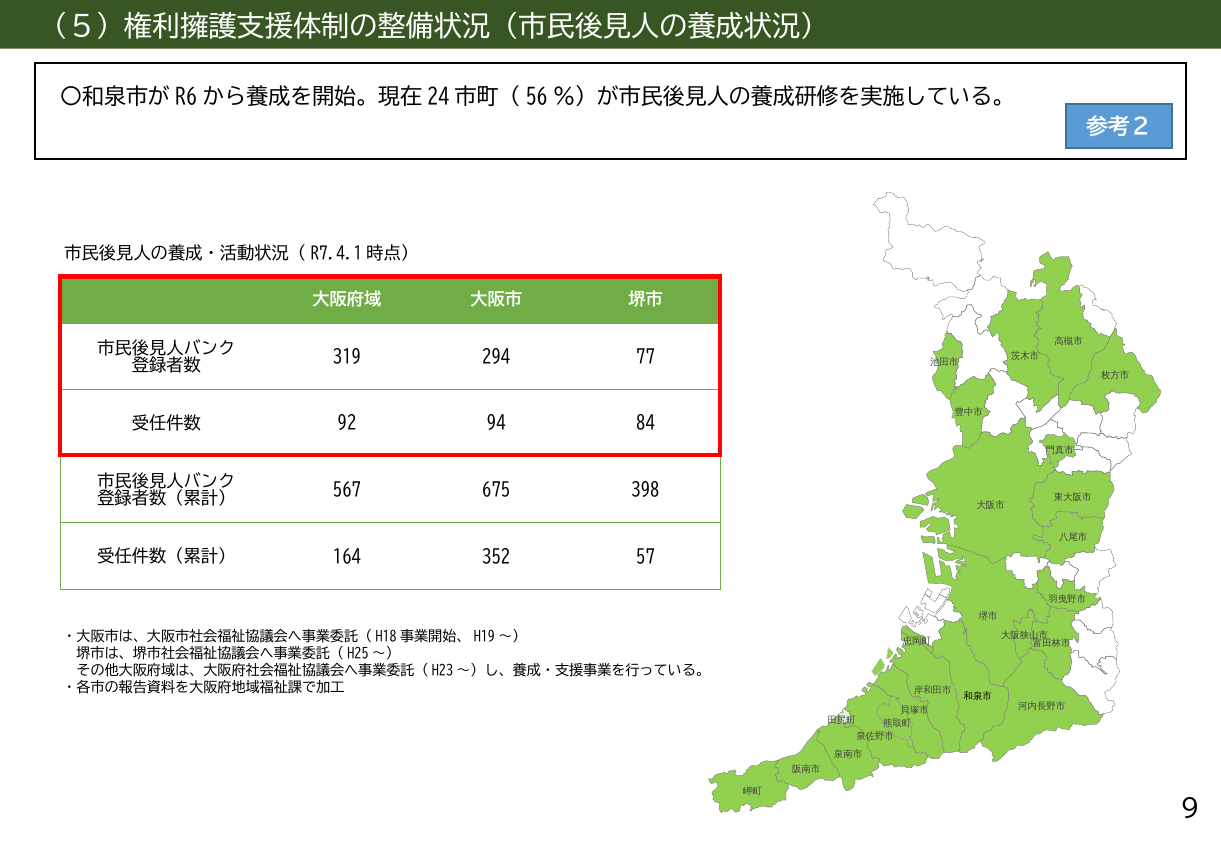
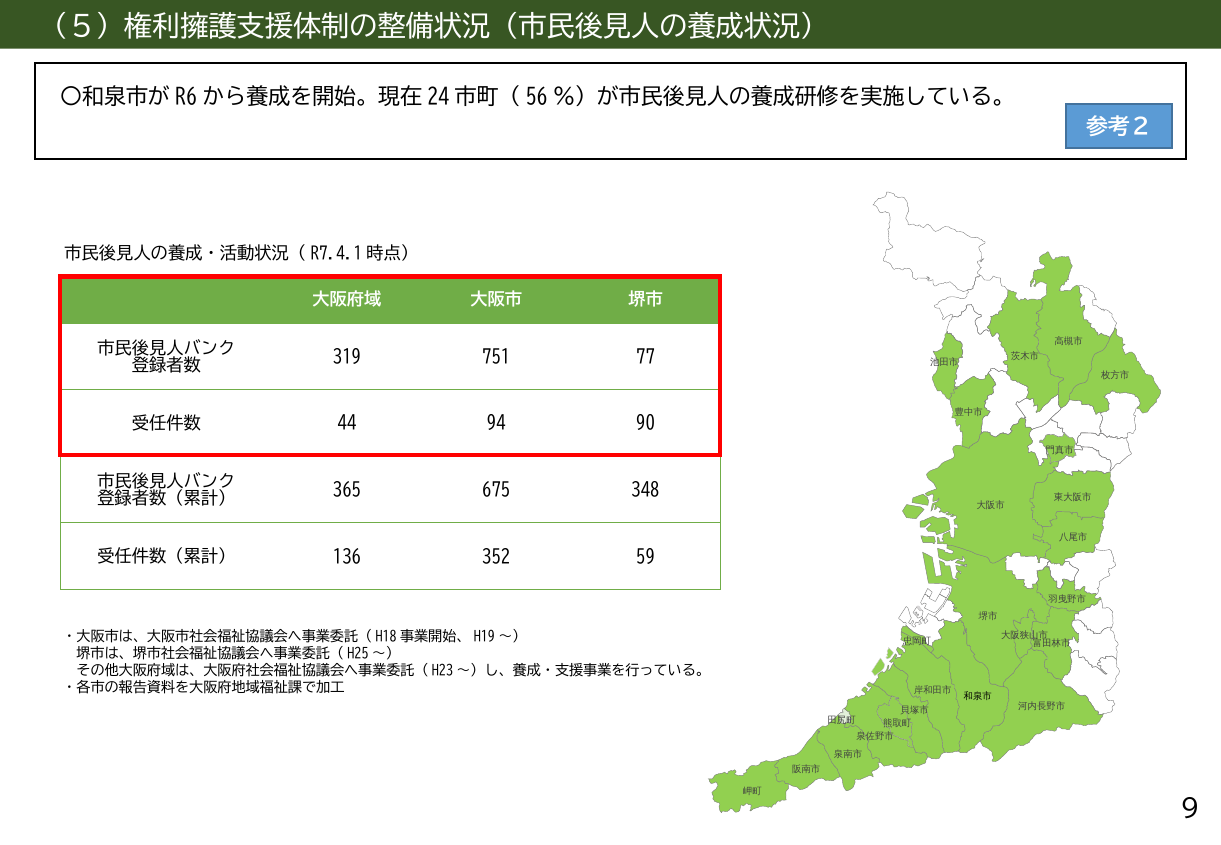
294: 294 -> 751
92: 92 -> 44
84: 84 -> 90
567: 567 -> 365
398: 398 -> 348
164: 164 -> 136
57: 57 -> 59
